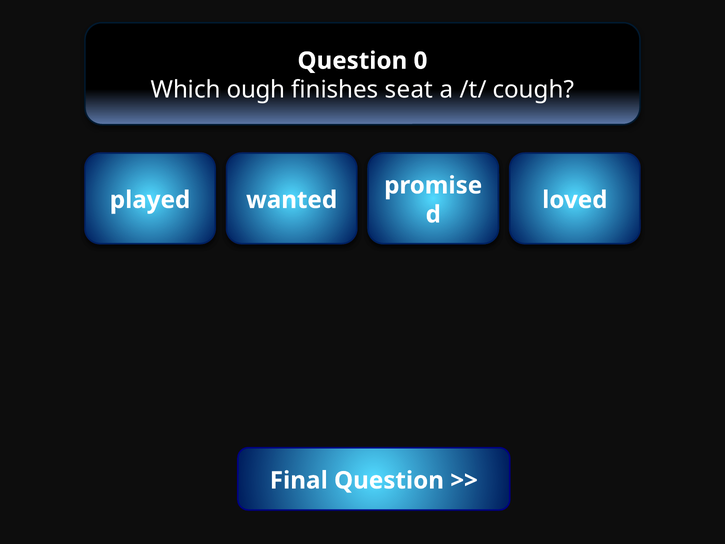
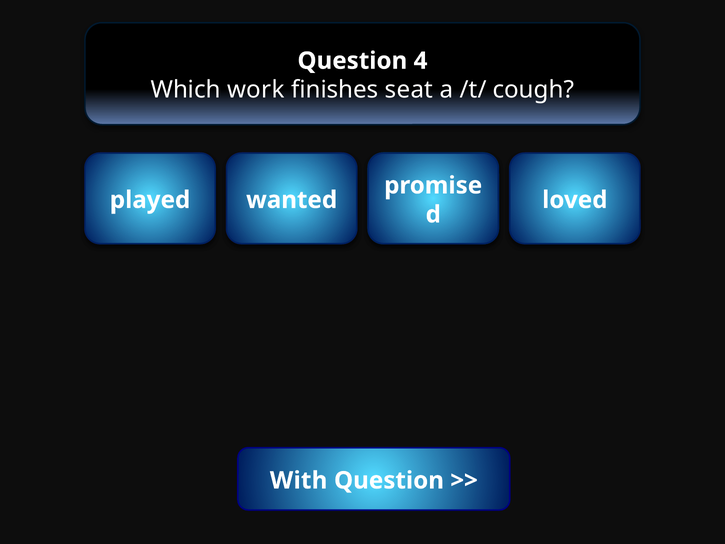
0: 0 -> 4
ough: ough -> work
Final: Final -> With
